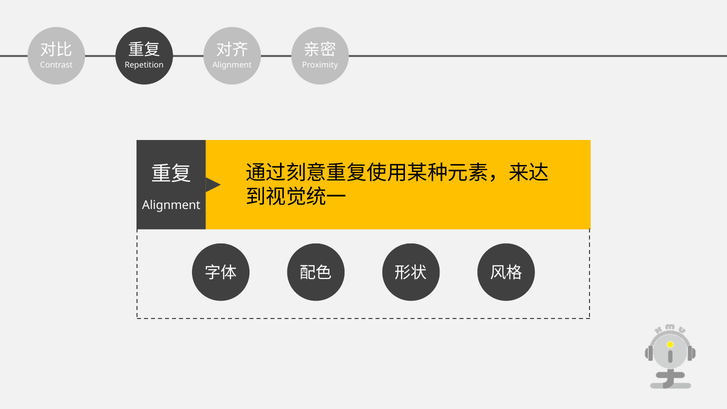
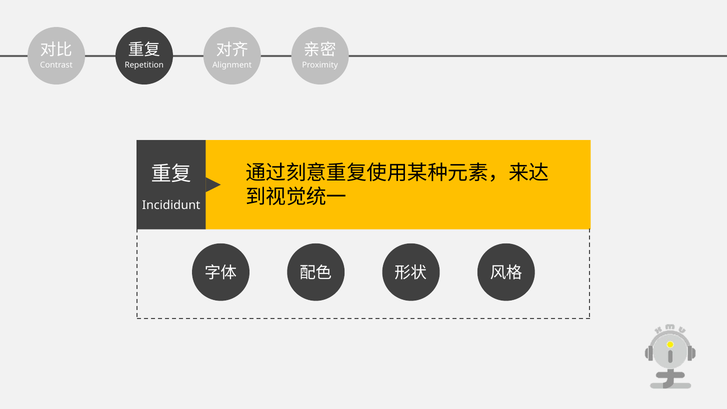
Alignment at (171, 205): Alignment -> Incididunt
